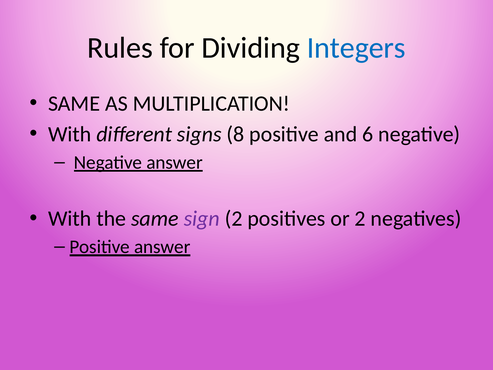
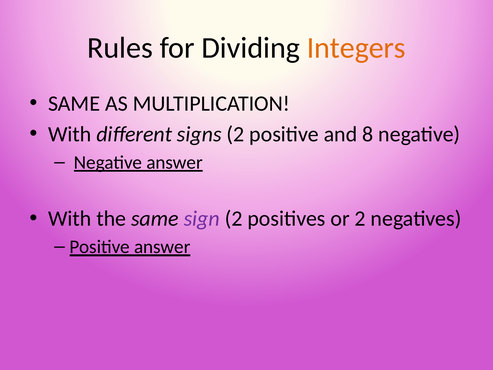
Integers colour: blue -> orange
signs 8: 8 -> 2
6: 6 -> 8
